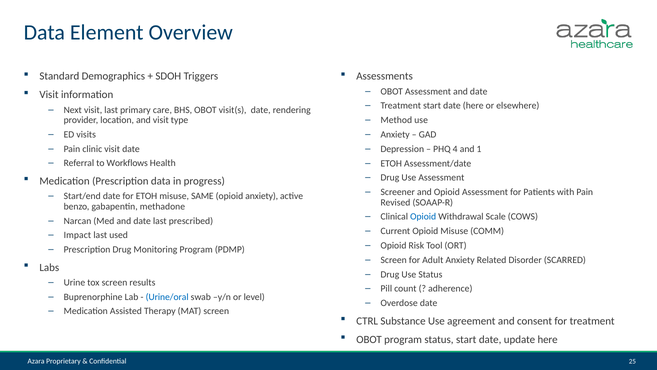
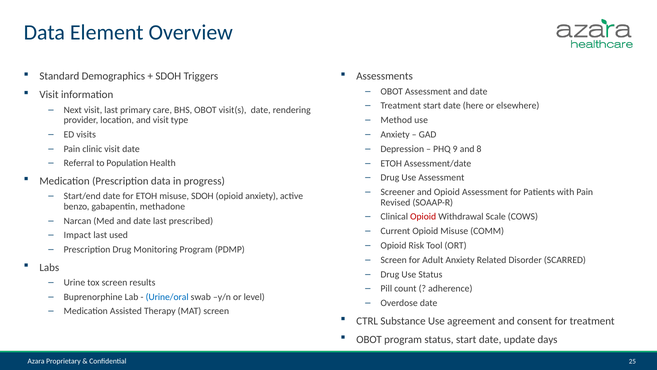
4: 4 -> 9
1: 1 -> 8
Workflows: Workflows -> Population
misuse SAME: SAME -> SDOH
Opioid at (423, 217) colour: blue -> red
update here: here -> days
